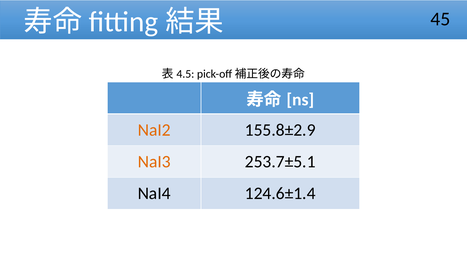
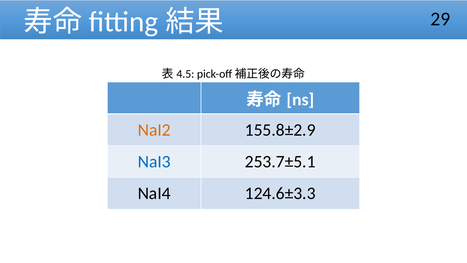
45: 45 -> 29
NaI3 colour: orange -> blue
124.6±1.4: 124.6±1.4 -> 124.6±3.3
